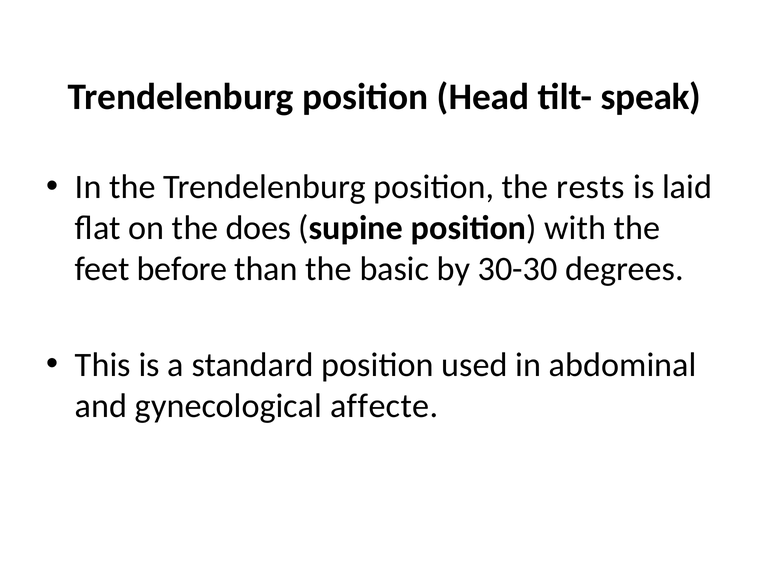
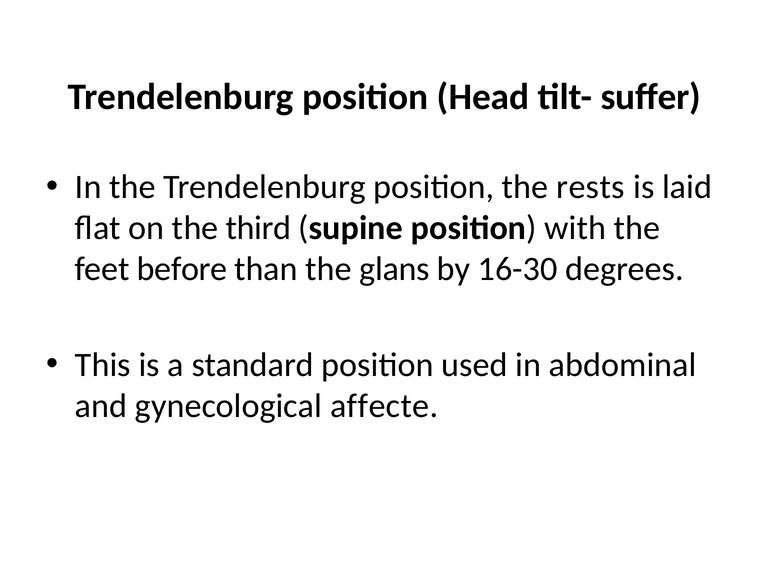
speak: speak -> suffer
does: does -> third
basic: basic -> glans
30-30: 30-30 -> 16-30
